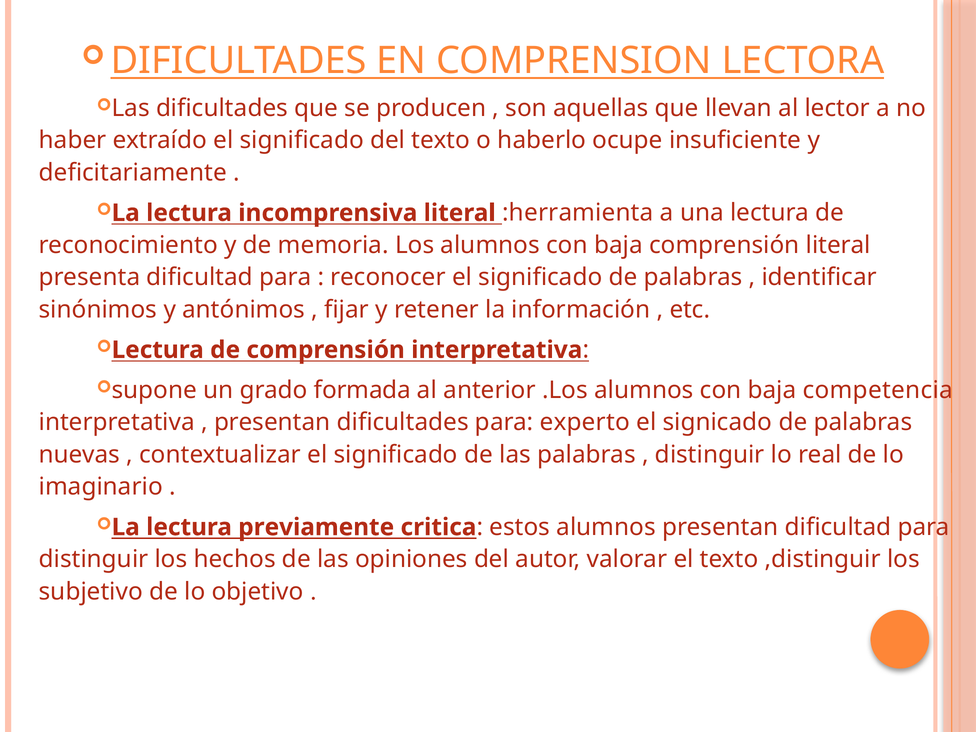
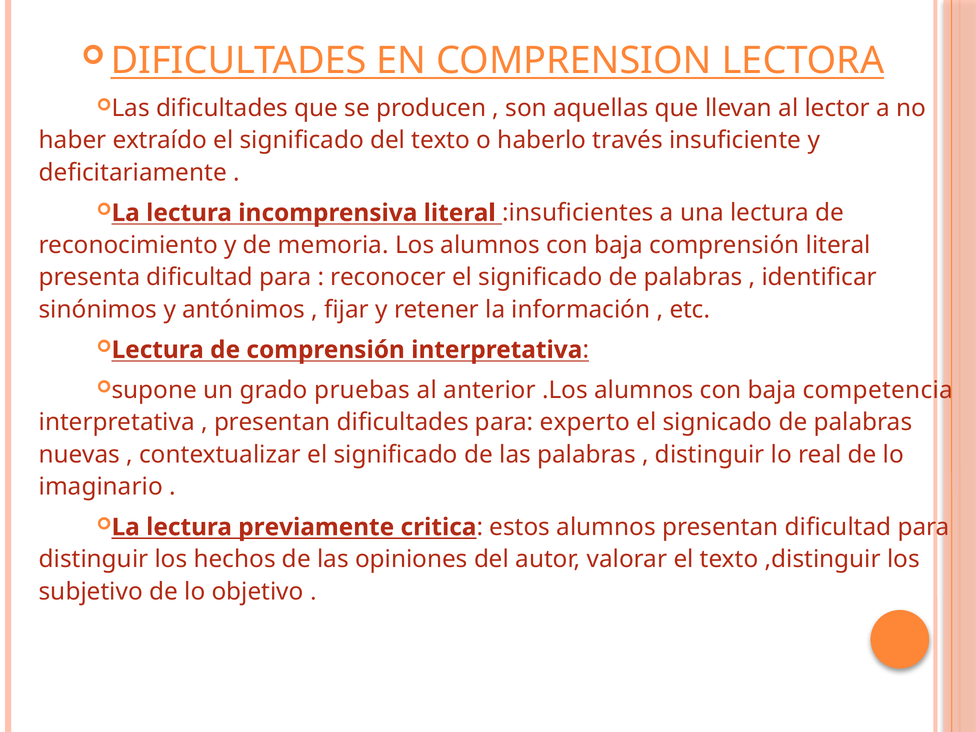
ocupe: ocupe -> través
:herramienta: :herramienta -> :insuficientes
formada: formada -> pruebas
